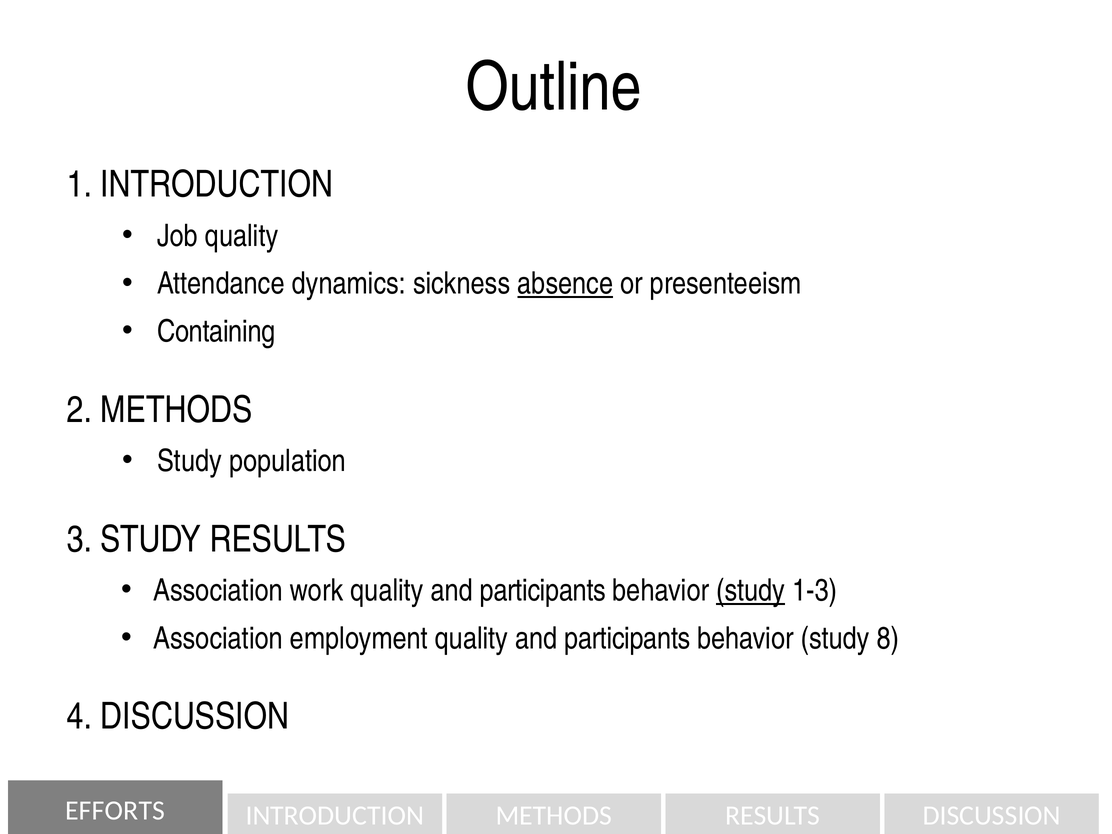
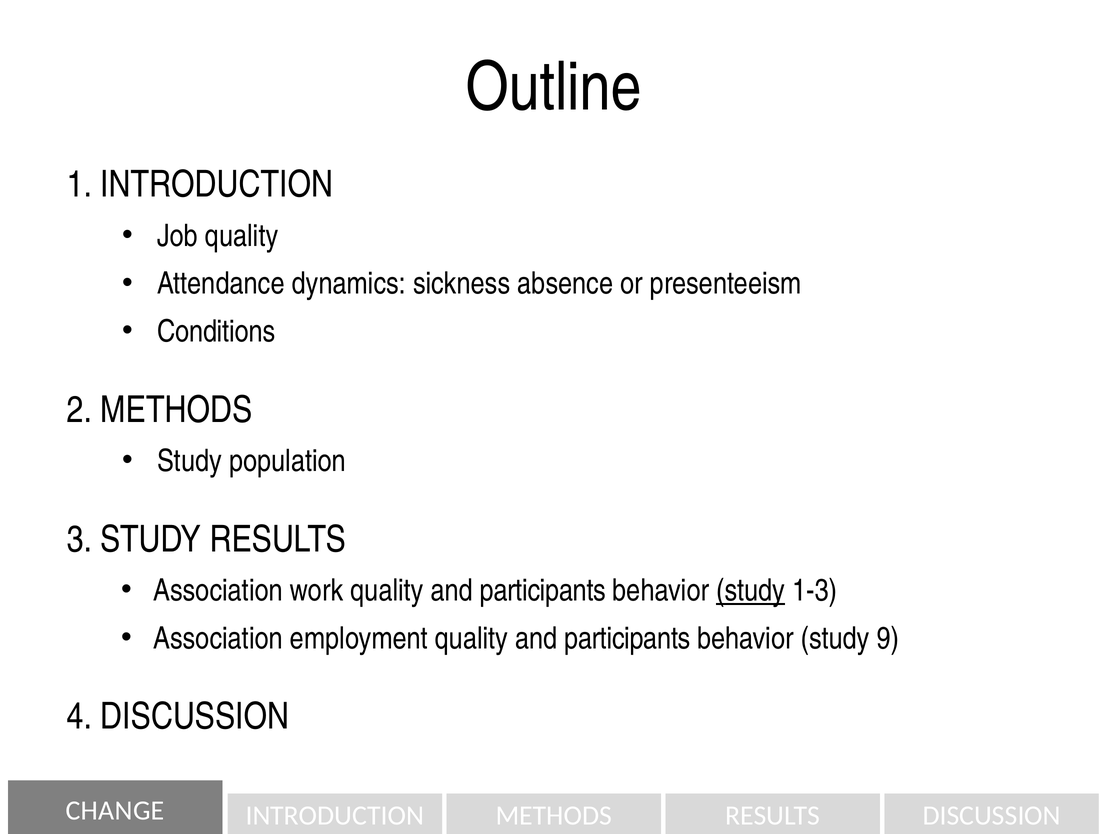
absence underline: present -> none
Containing: Containing -> Conditions
8: 8 -> 9
EFFORTS: EFFORTS -> CHANGE
